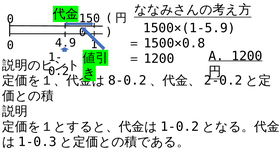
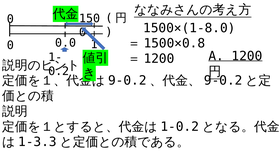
1500×(1-5.9: 1500×(1-5.9 -> 1500×(1-8.0
4.9: 4.9 -> 0.0
8-0.2 at (127, 81): 8-0.2 -> 9-0.2
2-0.2 at (223, 81): 2-0.2 -> 9-0.2
1-0.3: 1-0.3 -> 1-3.3
